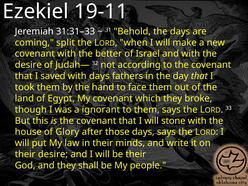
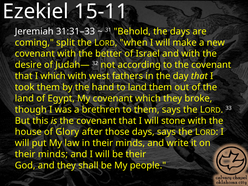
19-11: 19-11 -> 15-11
I saved: saved -> which
with days: days -> west
to face: face -> land
ignorant: ignorant -> brethren
desire at (53, 154): desire -> minds
